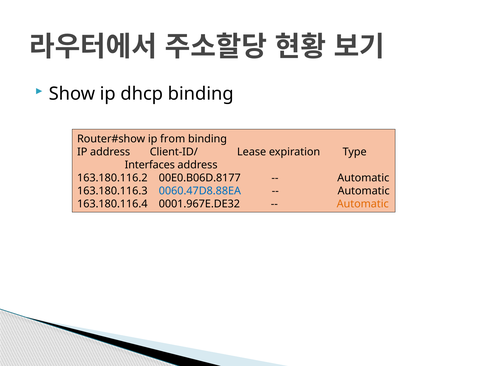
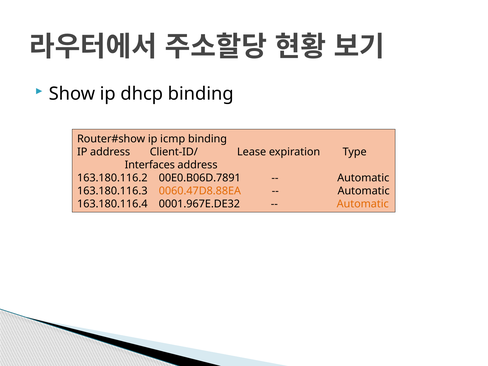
from: from -> icmp
00E0.B06D.8177: 00E0.B06D.8177 -> 00E0.B06D.7891
0060.47D8.88EA colour: blue -> orange
